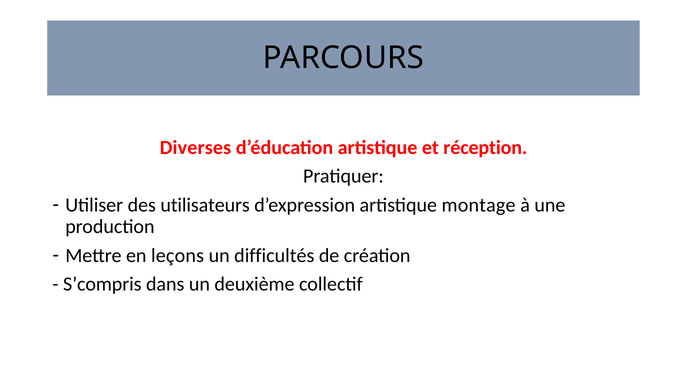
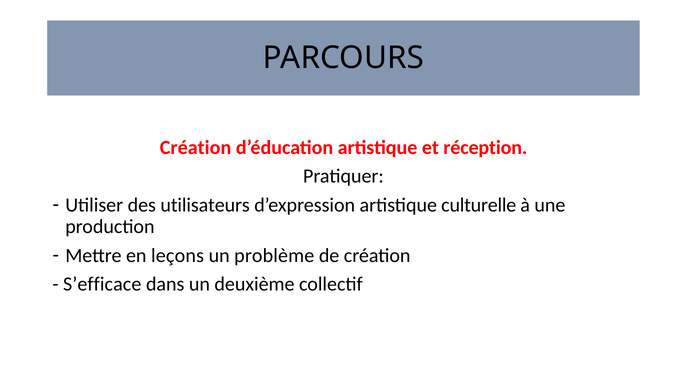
Diverses at (195, 147): Diverses -> Création
montage: montage -> culturelle
difficultés: difficultés -> problème
S’compris: S’compris -> S’efficace
